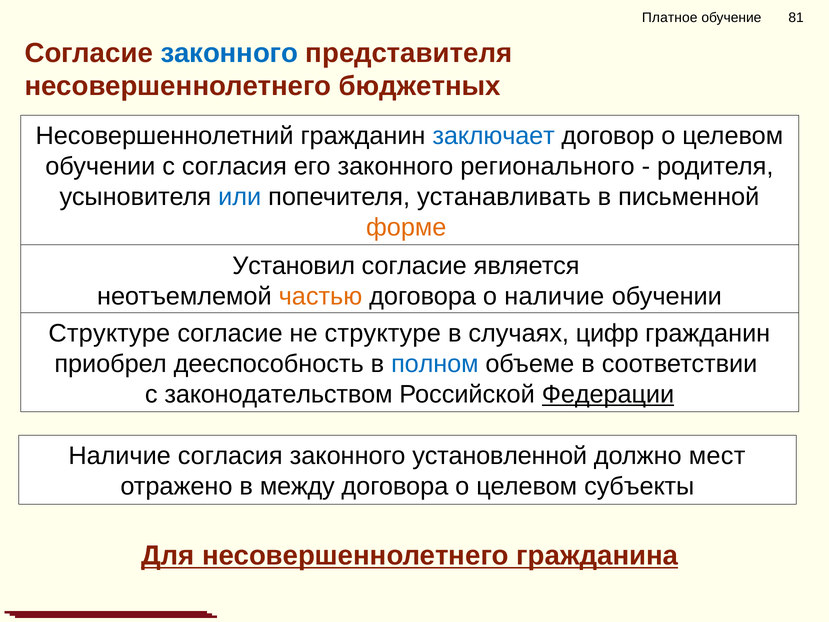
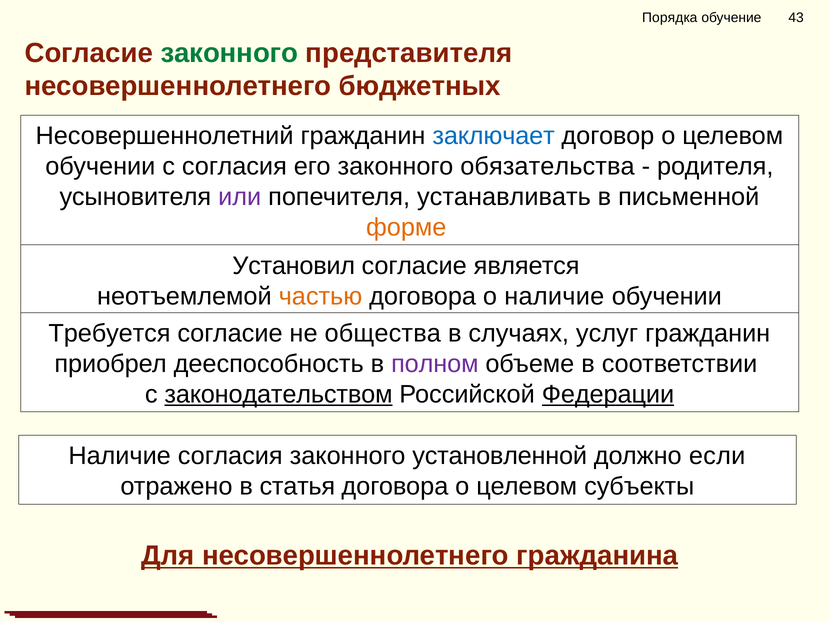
Платное: Платное -> Порядка
81: 81 -> 43
законного at (229, 53) colour: blue -> green
регионального: регионального -> обязательства
или colour: blue -> purple
Структуре at (109, 333): Структуре -> Требуется
не структуре: структуре -> общества
цифр: цифр -> услуг
полном colour: blue -> purple
законодательством underline: none -> present
мест: мест -> если
между: между -> статья
